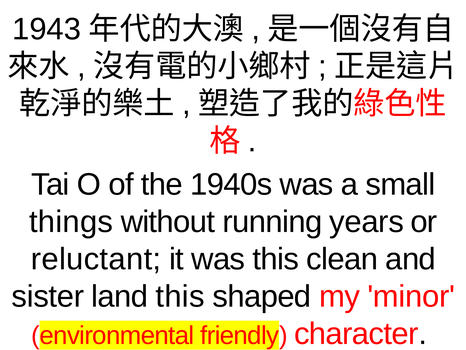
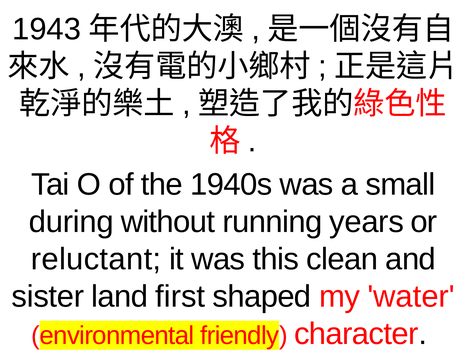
things: things -> during
land this: this -> first
minor: minor -> water
